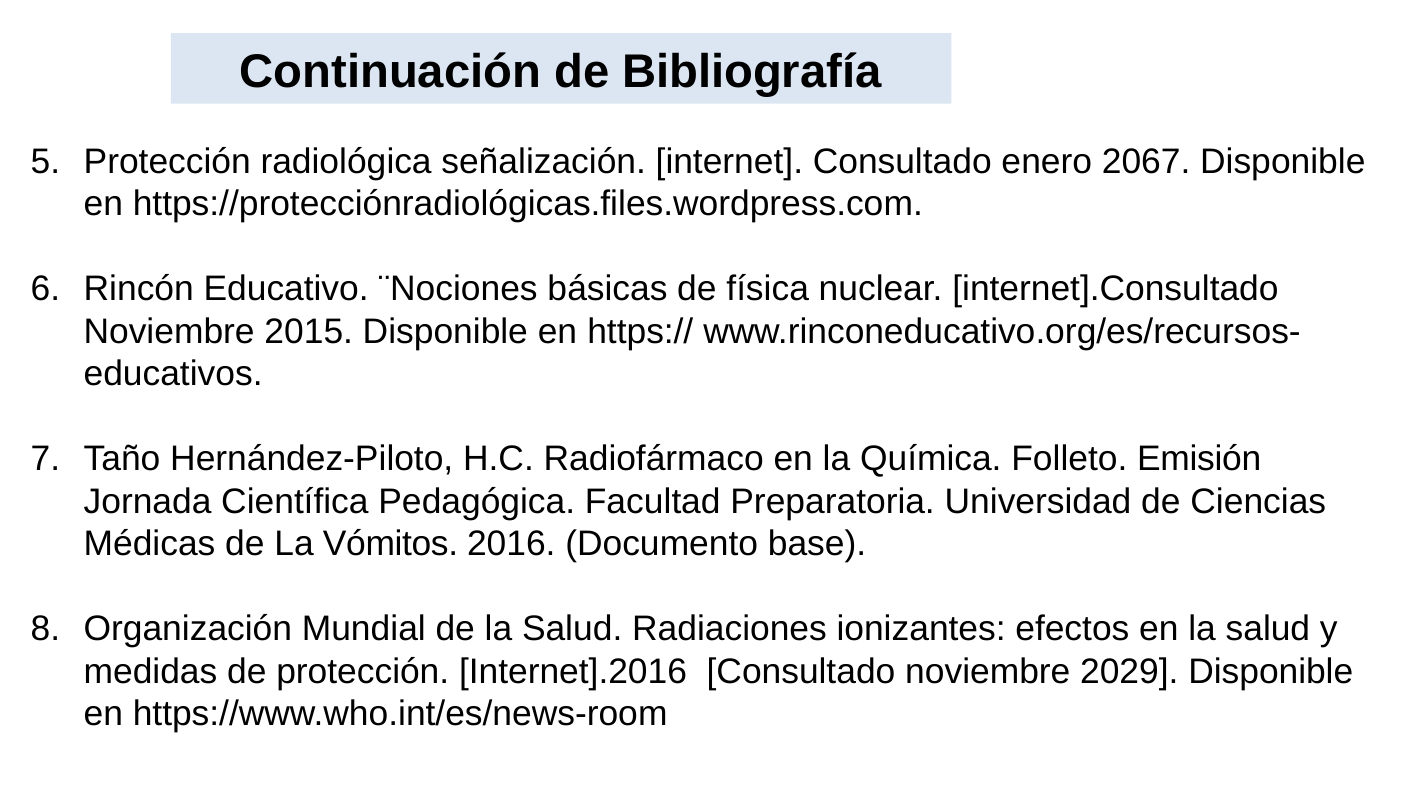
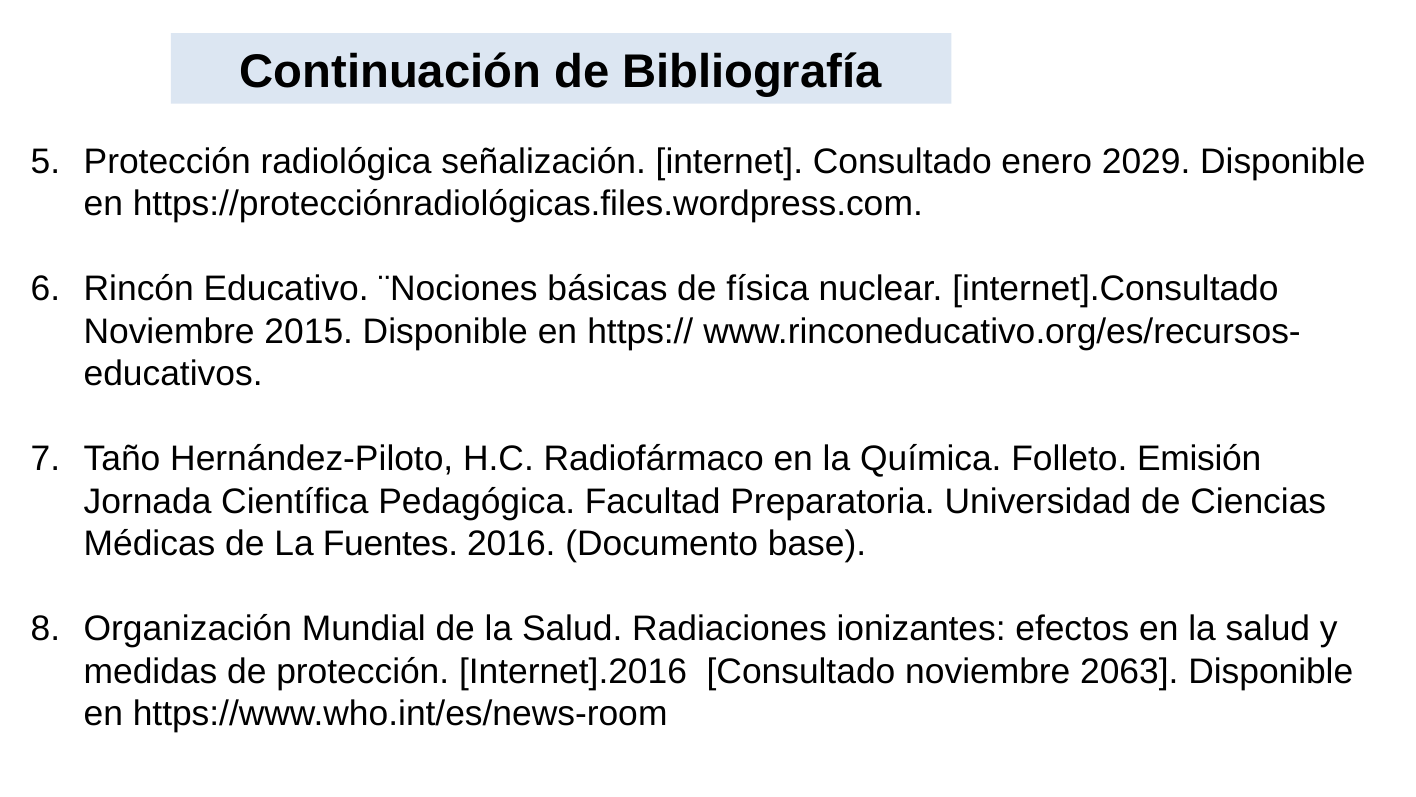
2067: 2067 -> 2029
Vómitos: Vómitos -> Fuentes
2029: 2029 -> 2063
